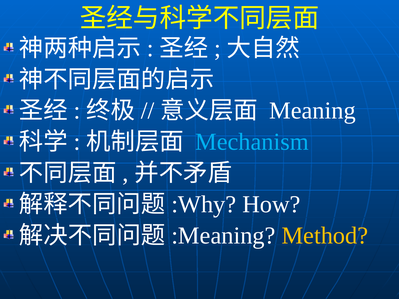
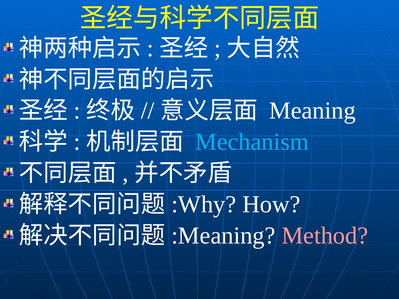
Method colour: yellow -> pink
